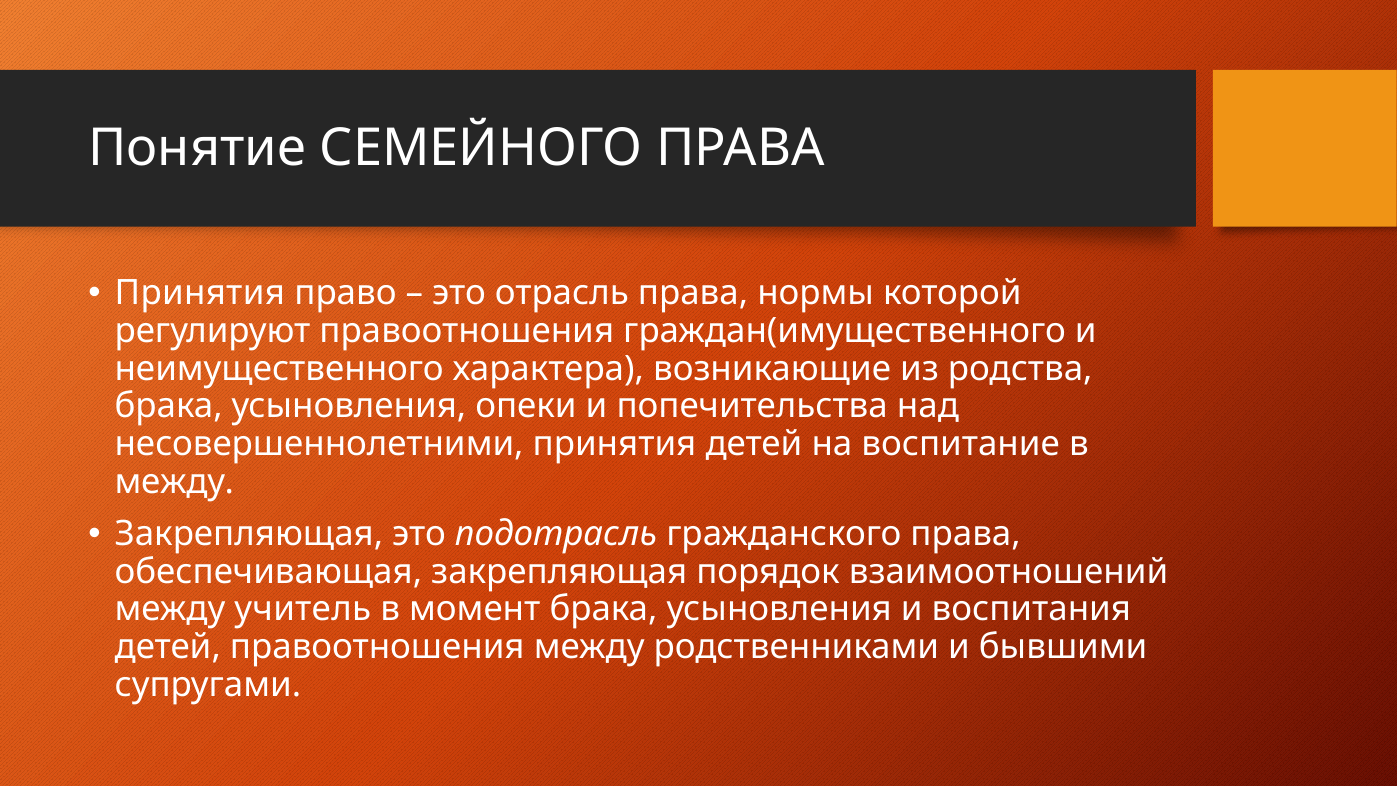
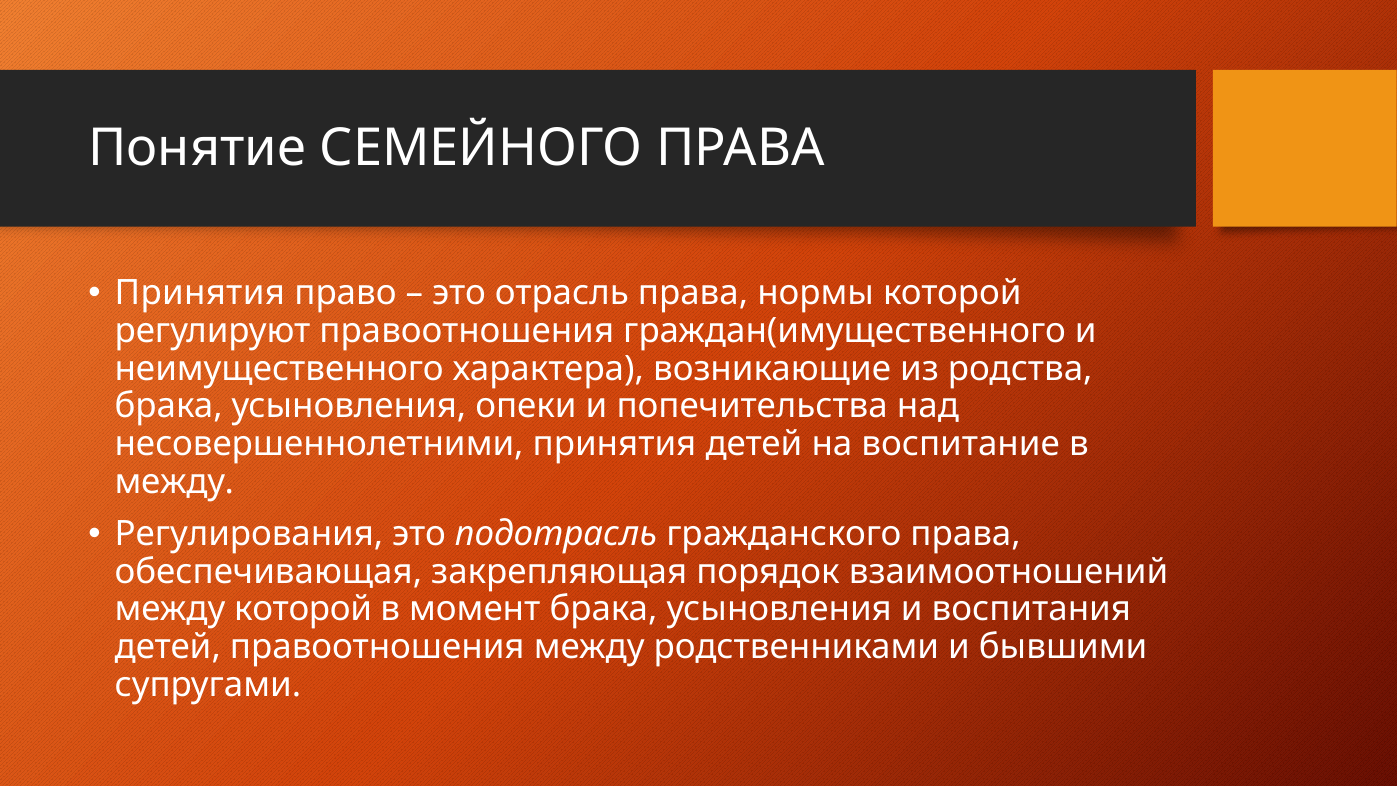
Закрепляющая at (249, 534): Закрепляющая -> Регулирования
между учитель: учитель -> которой
